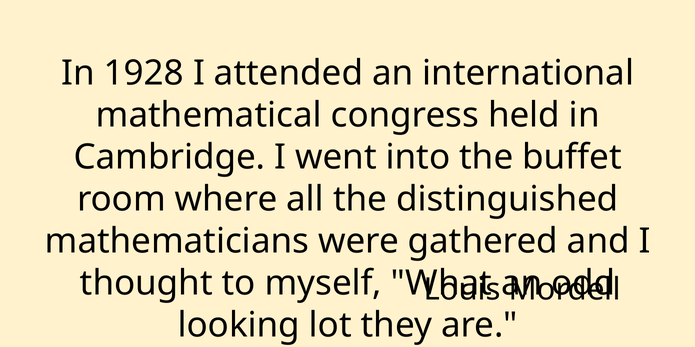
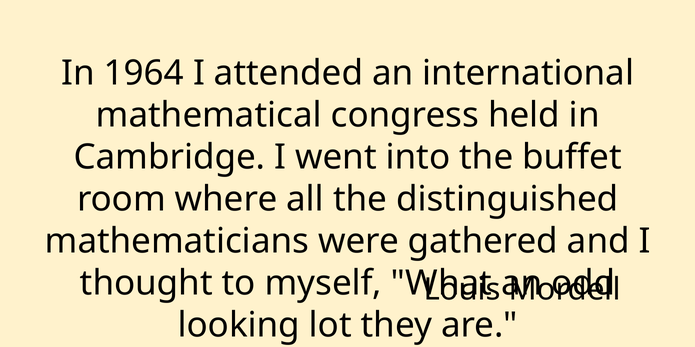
1928: 1928 -> 1964
